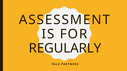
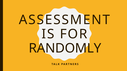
REGULARLY: REGULARLY -> RANDOMLY
